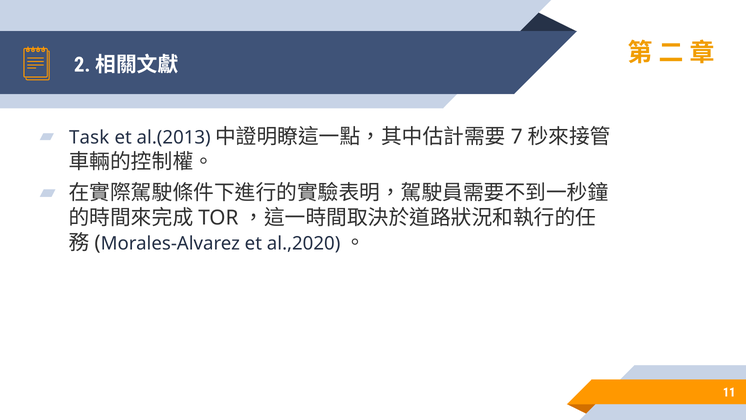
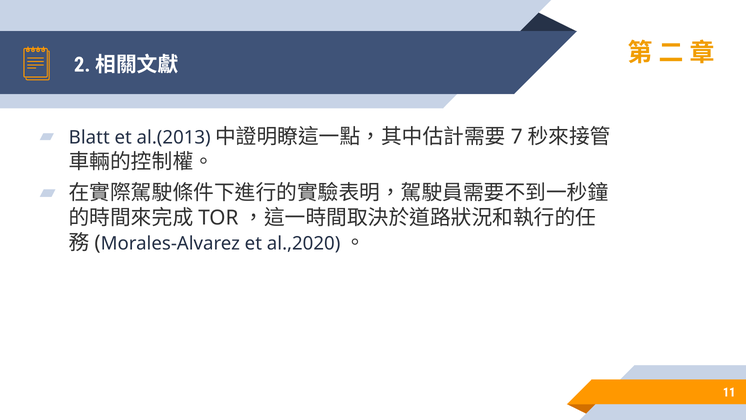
Task: Task -> Blatt
